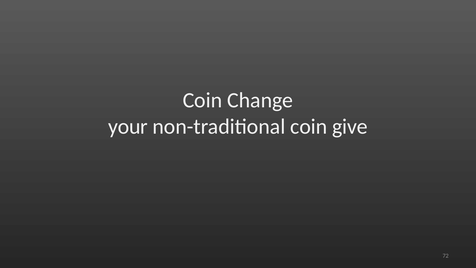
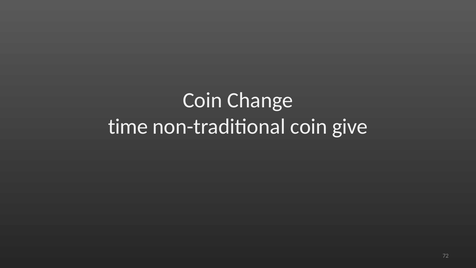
your: your -> time
